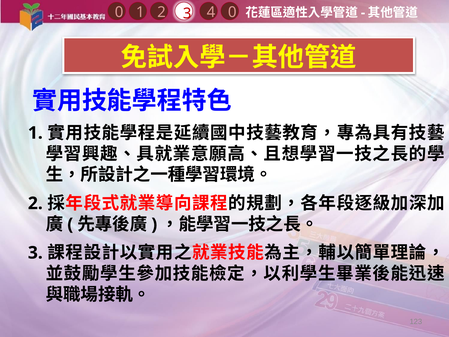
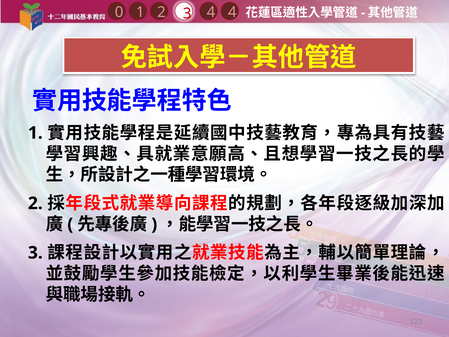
4 0: 0 -> 4
